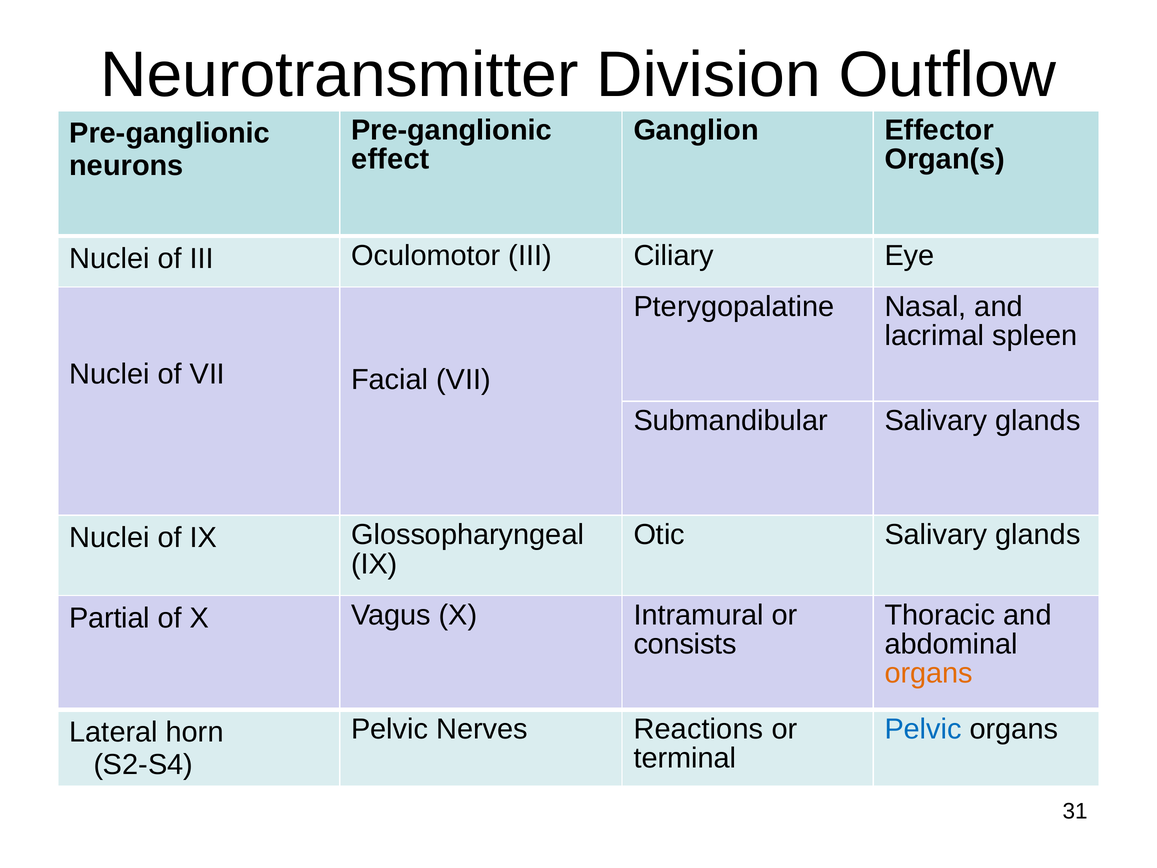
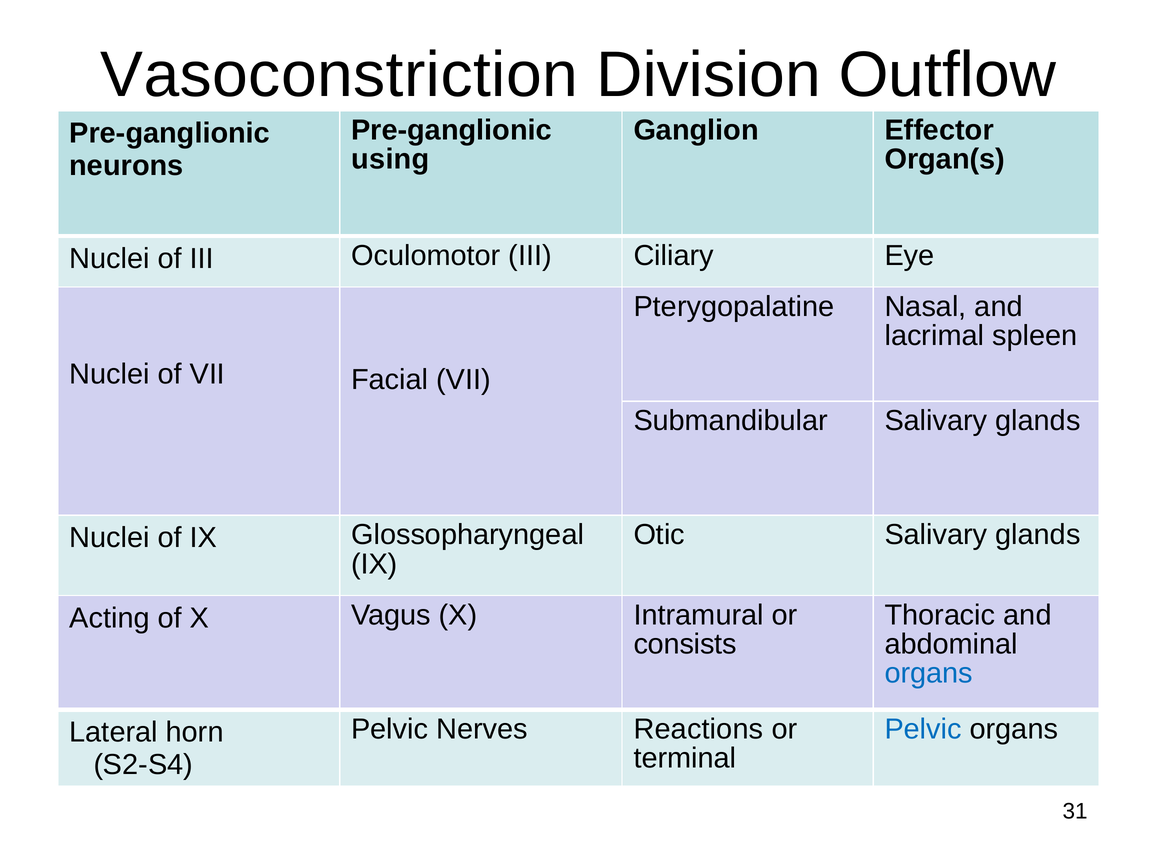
Neurotransmitter: Neurotransmitter -> Vasoconstriction
effect: effect -> using
Partial: Partial -> Acting
organs at (929, 673) colour: orange -> blue
